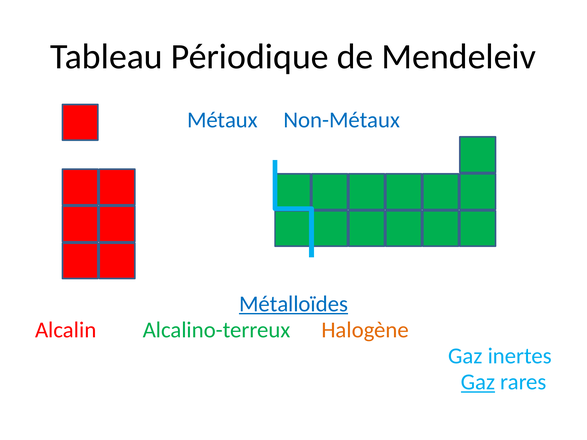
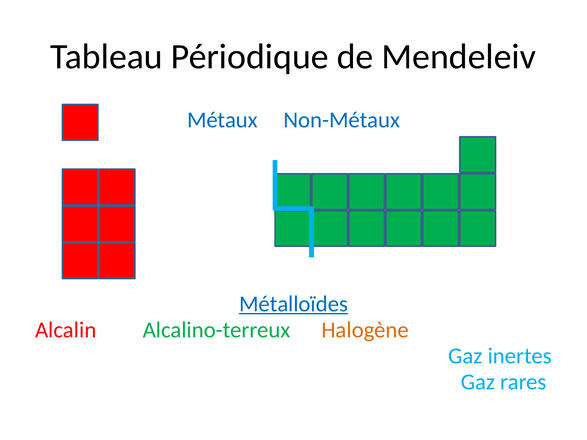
Gaz at (478, 382) underline: present -> none
